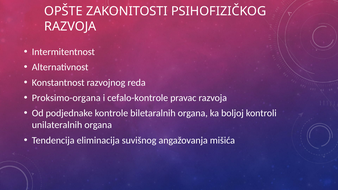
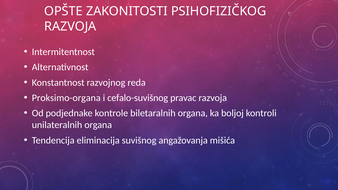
cefalo-kontrole: cefalo-kontrole -> cefalo-suvišnog
